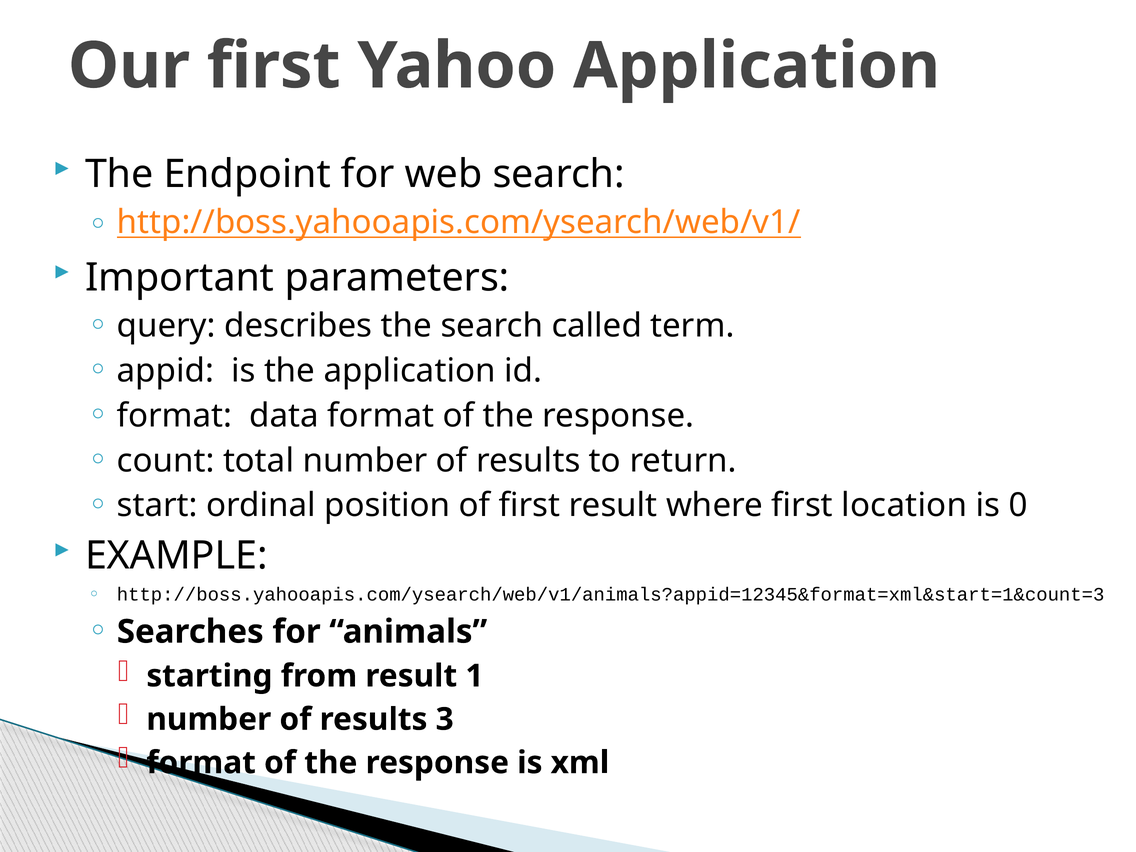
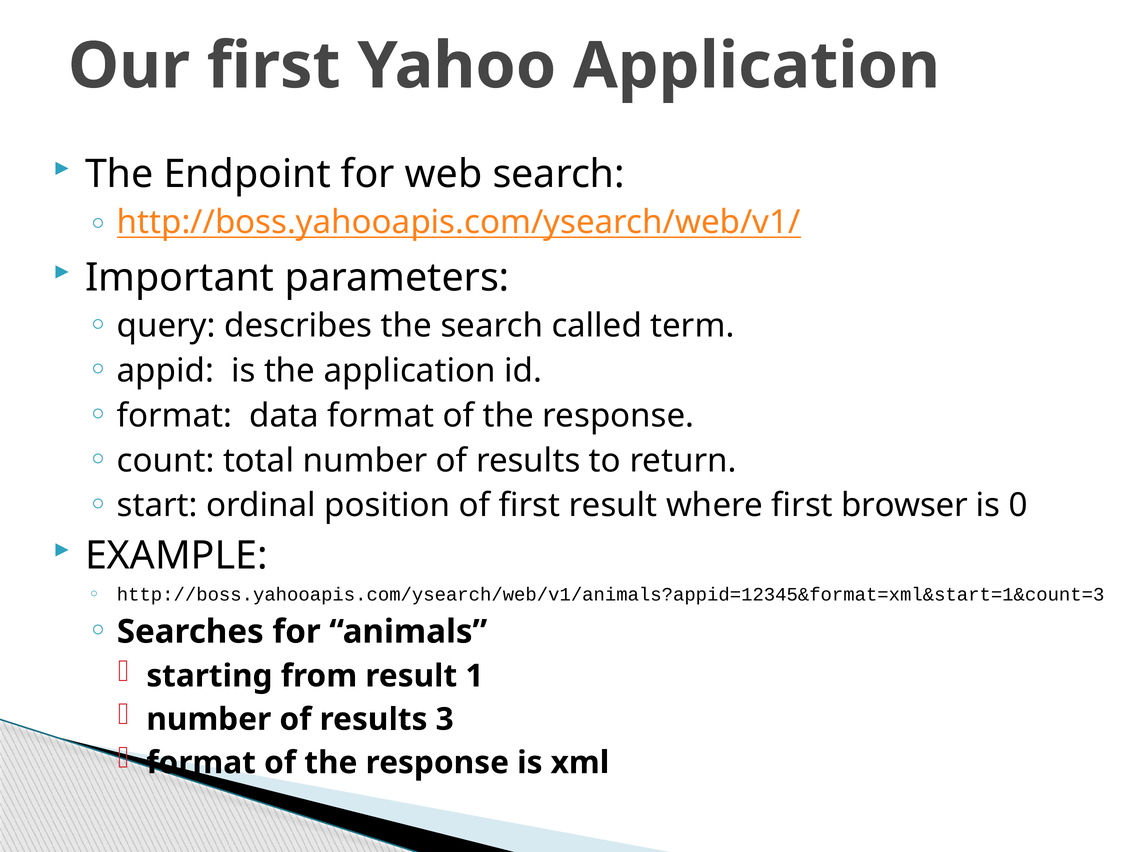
location: location -> browser
